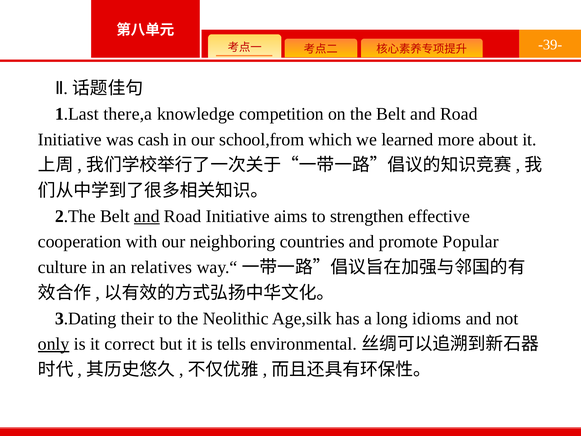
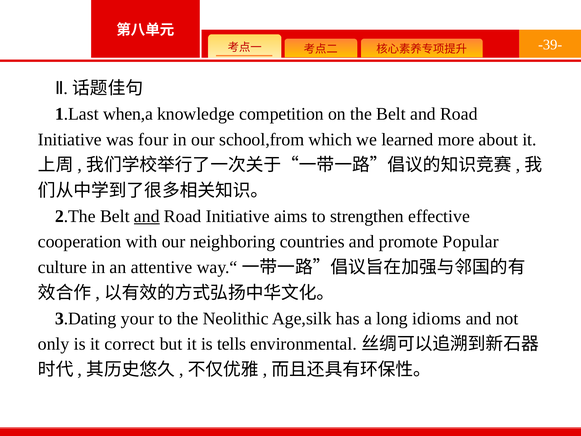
there,a: there,a -> when,a
cash: cash -> four
relatives: relatives -> attentive
their: their -> your
only underline: present -> none
